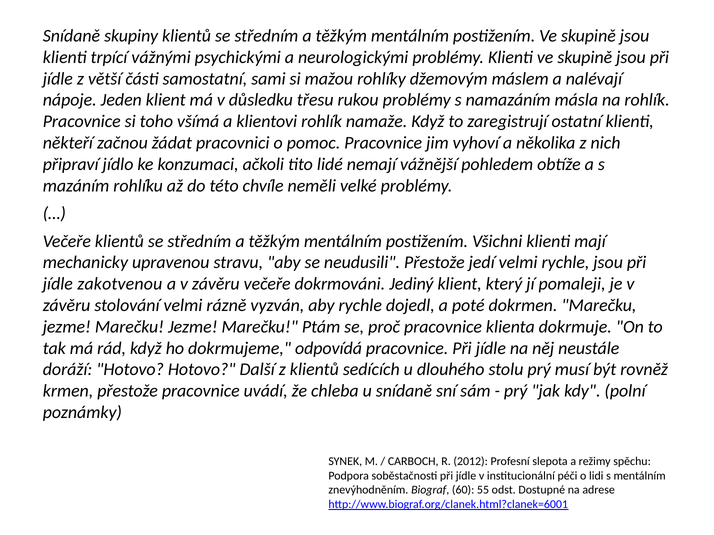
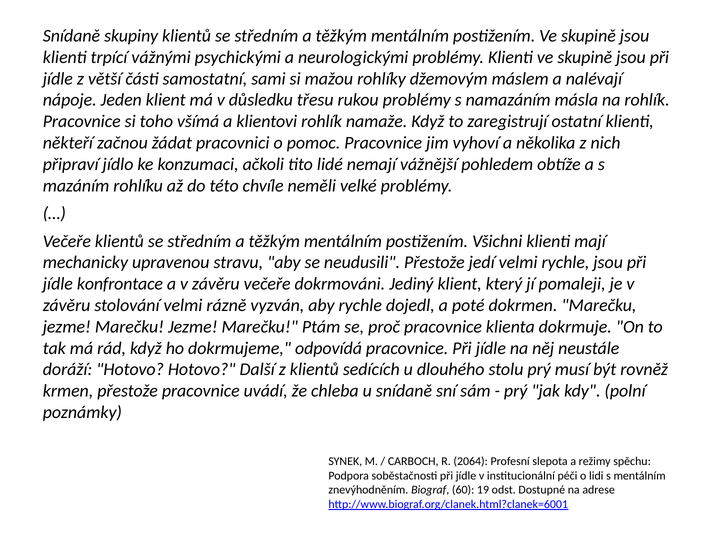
zakotvenou: zakotvenou -> konfrontace
2012: 2012 -> 2064
55: 55 -> 19
